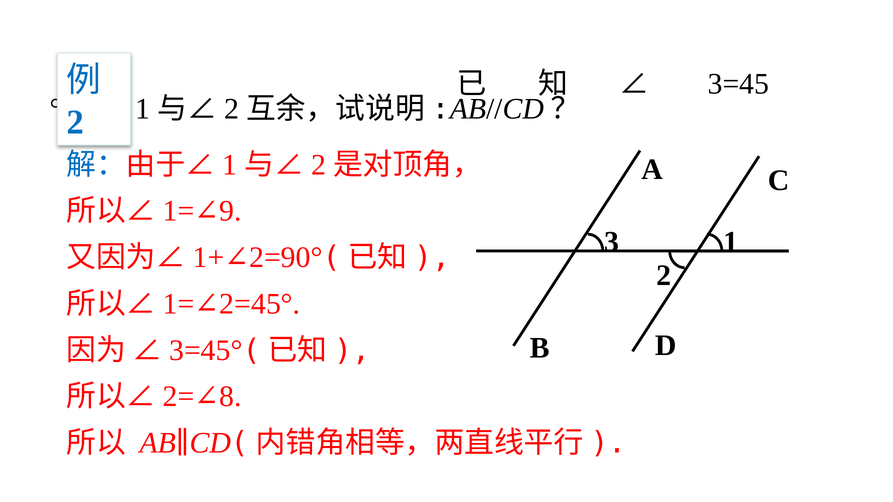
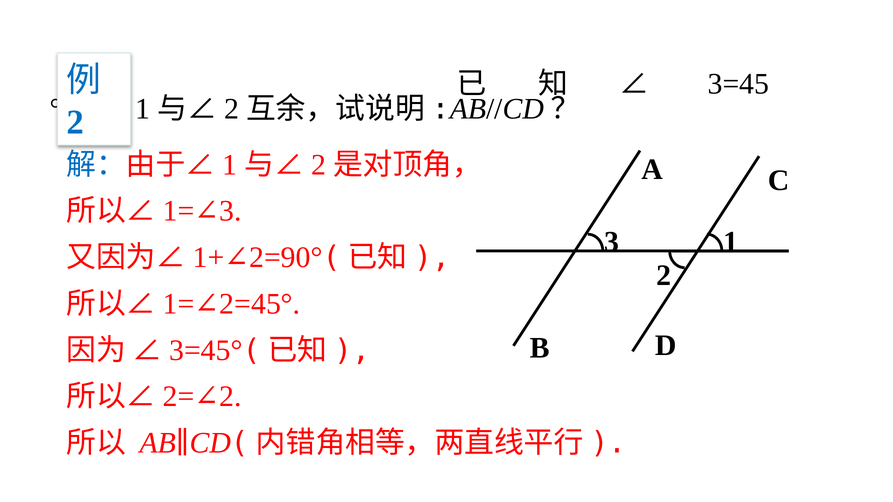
9 at (231, 211): 9 -> 3
8 at (231, 397): 8 -> 2
